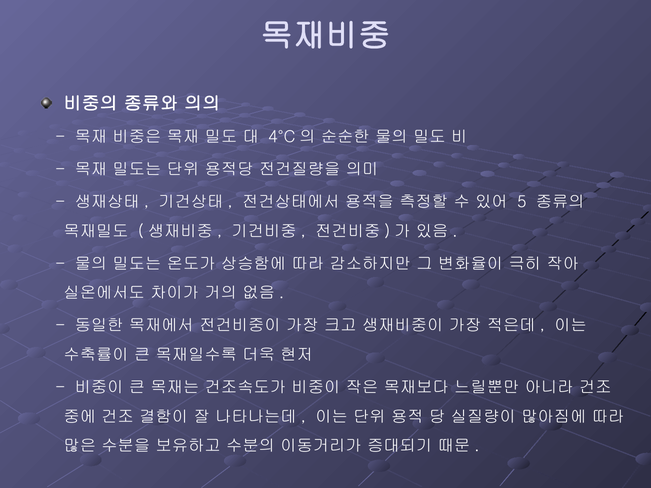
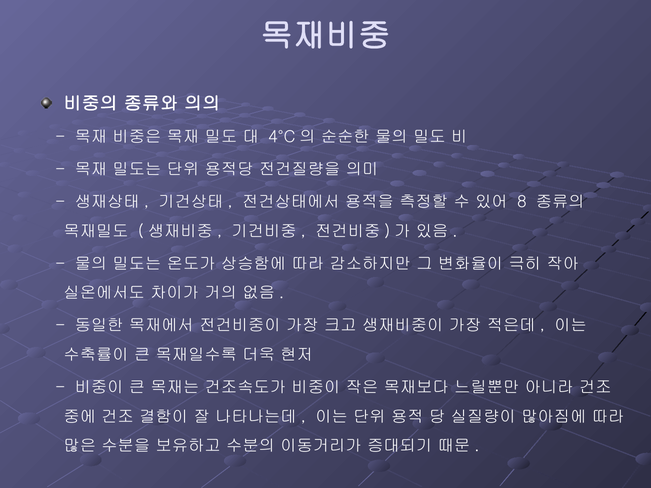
5: 5 -> 8
